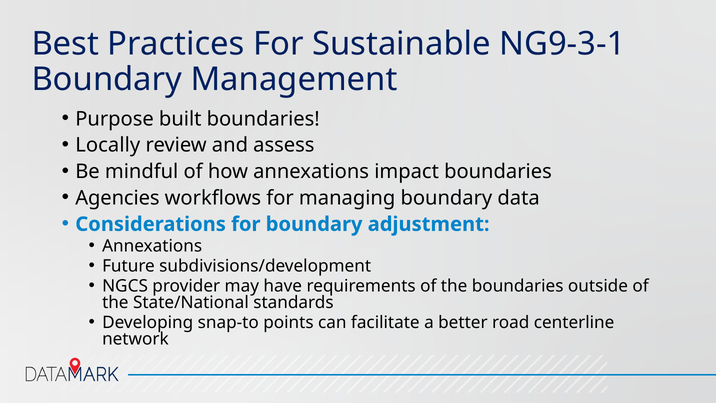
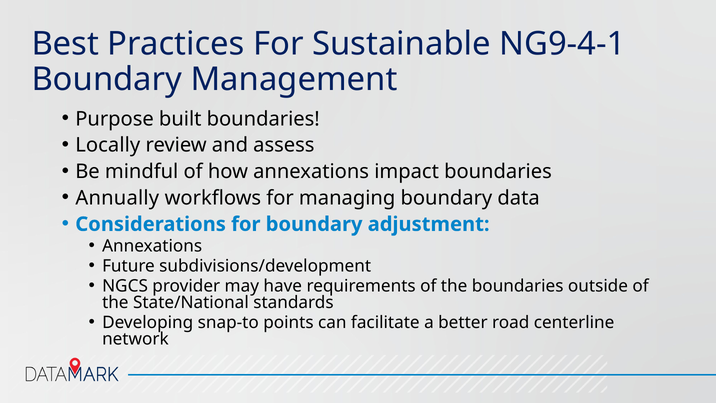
NG9-3-1: NG9-3-1 -> NG9-4-1
Agencies: Agencies -> Annually
